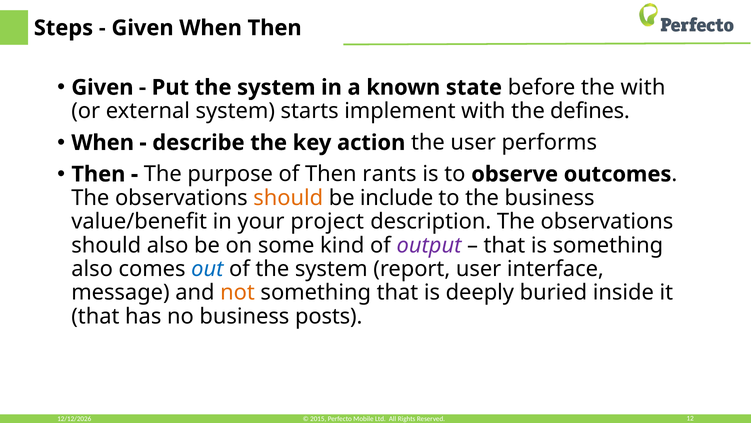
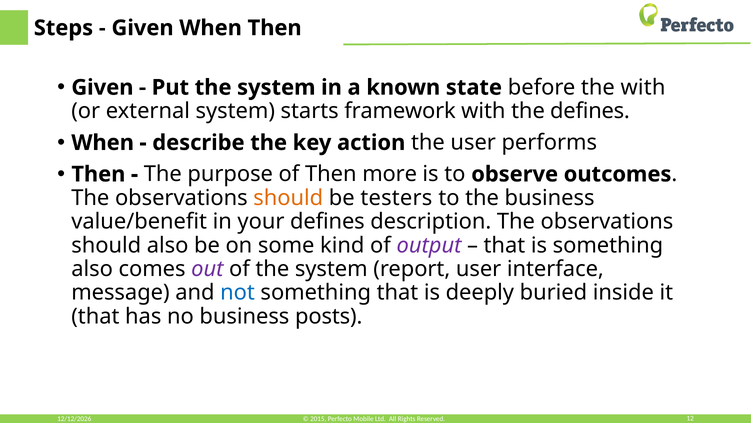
implement: implement -> framework
rants: rants -> more
include: include -> testers
your project: project -> defines
out colour: blue -> purple
not colour: orange -> blue
